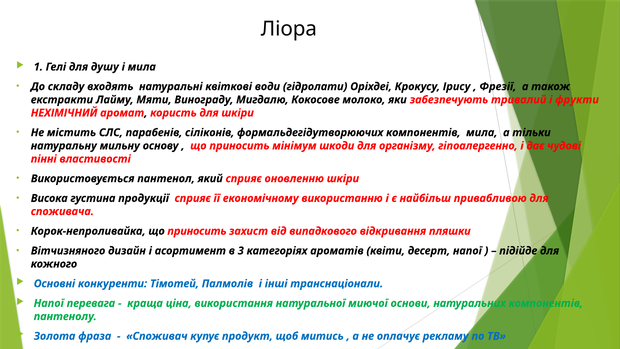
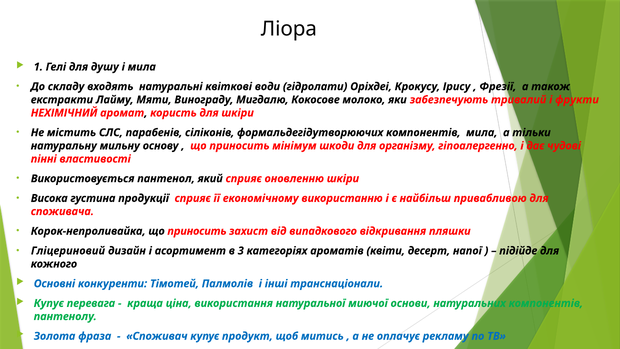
Вітчизняного: Вітчизняного -> Гліцериновий
Напої at (49, 303): Напої -> Купує
